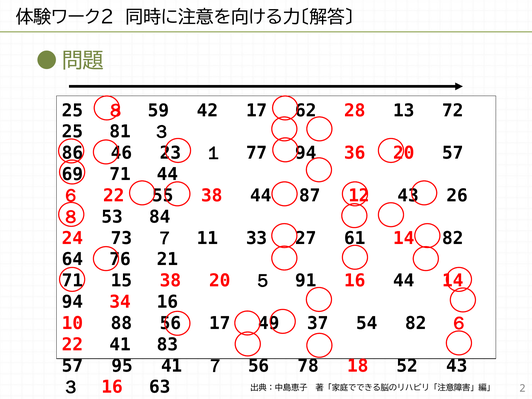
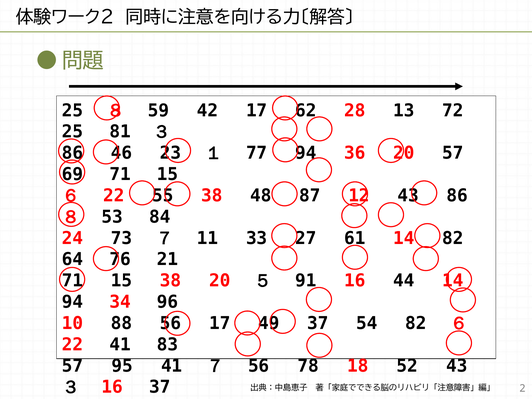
69 71 44: 44 -> 15
38 44: 44 -> 48
43 26: 26 -> 86
34 16: 16 -> 96
16 63: 63 -> 37
